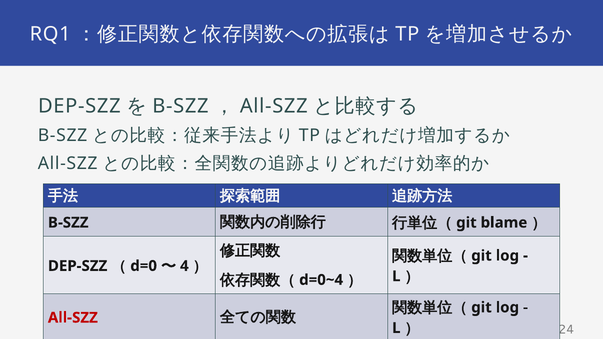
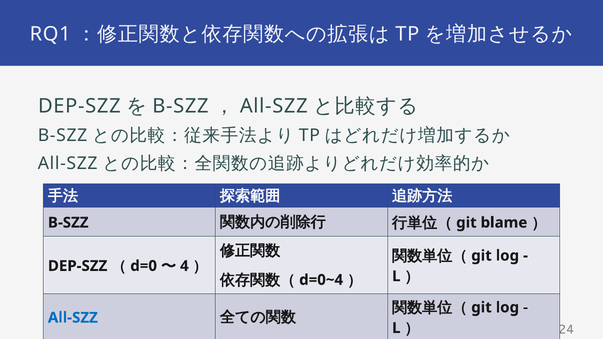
All-SZZ at (73, 318) colour: red -> blue
